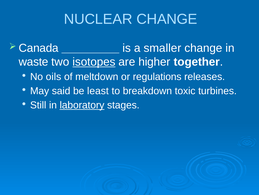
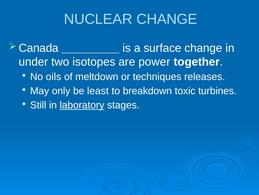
smaller: smaller -> surface
waste: waste -> under
isotopes underline: present -> none
higher: higher -> power
regulations: regulations -> techniques
said: said -> only
